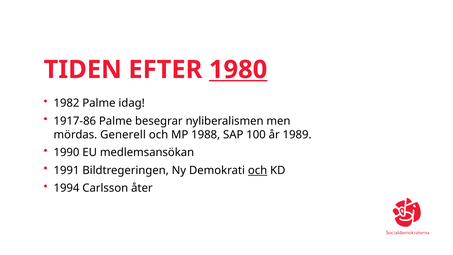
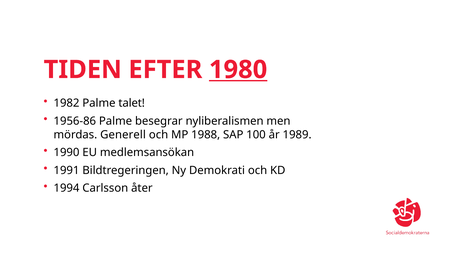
idag: idag -> talet
1917-86: 1917-86 -> 1956-86
och at (258, 170) underline: present -> none
